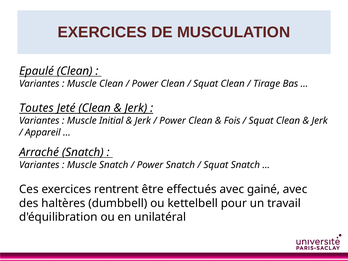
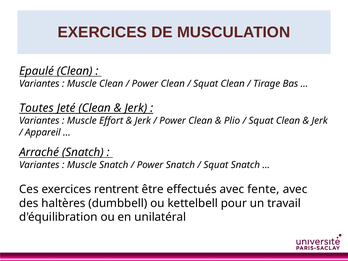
Initial: Initial -> Effort
Fois: Fois -> Plio
gainé: gainé -> fente
